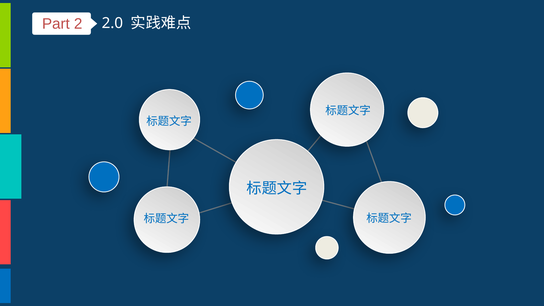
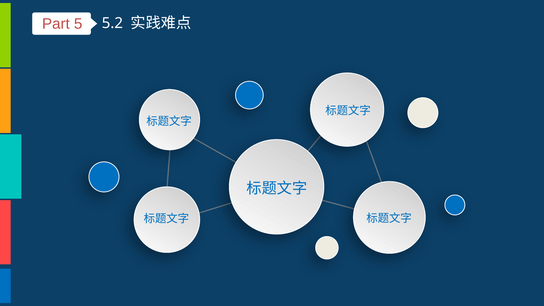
2: 2 -> 5
2.0: 2.0 -> 5.2
